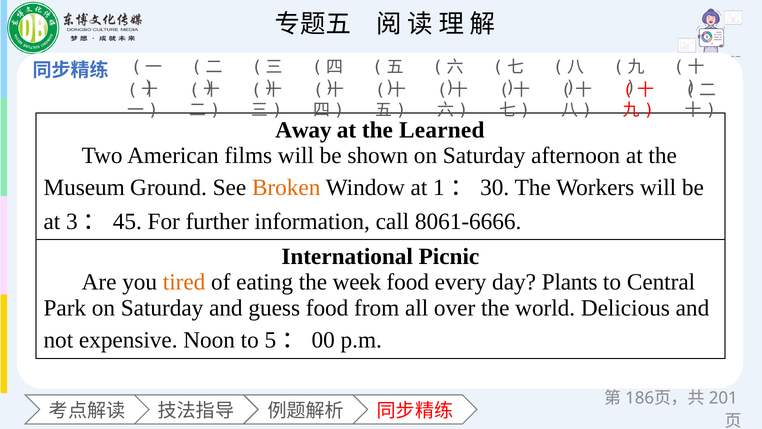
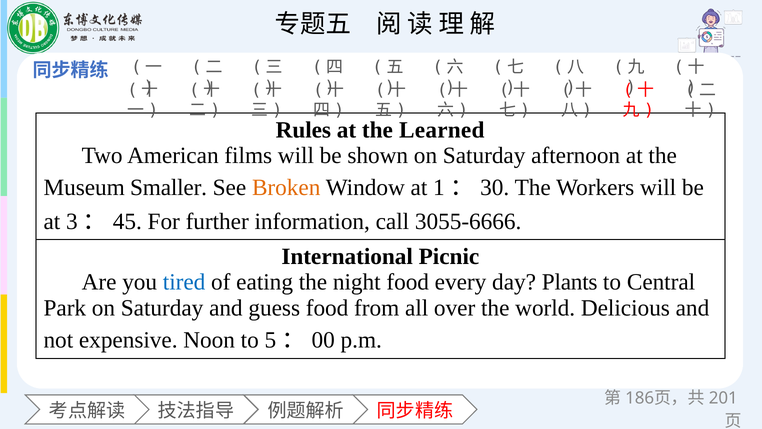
Away: Away -> Rules
Ground: Ground -> Smaller
8061-6666: 8061-6666 -> 3055-6666
tired colour: orange -> blue
week: week -> night
